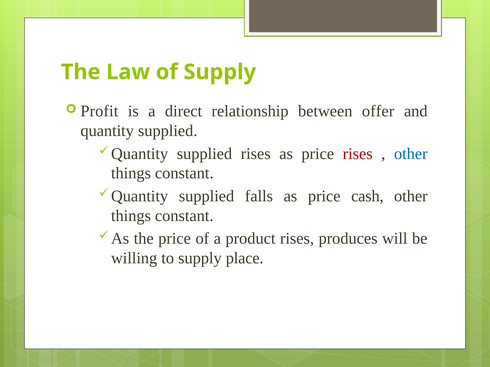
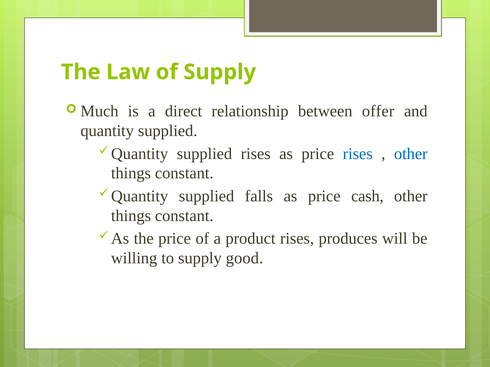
Profit: Profit -> Much
rises at (358, 154) colour: red -> blue
place: place -> good
